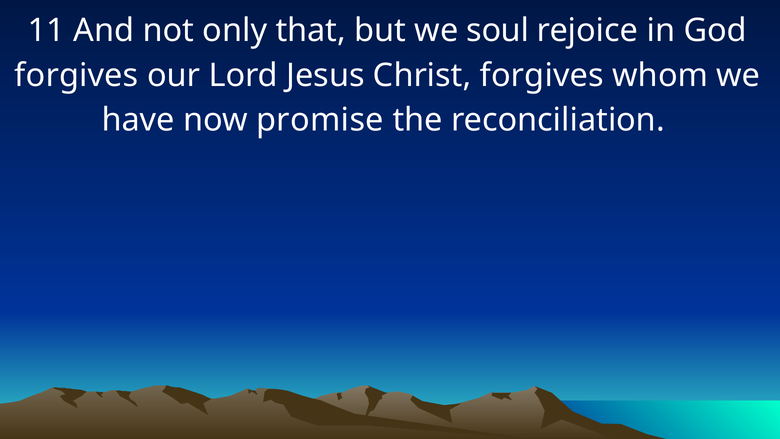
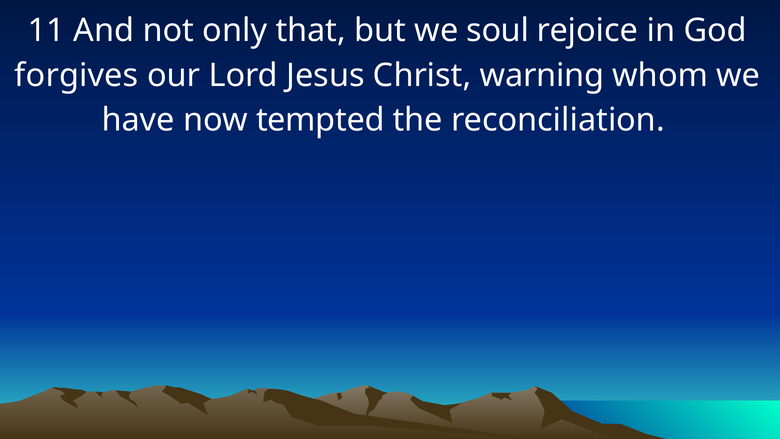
Christ forgives: forgives -> warning
promise: promise -> tempted
